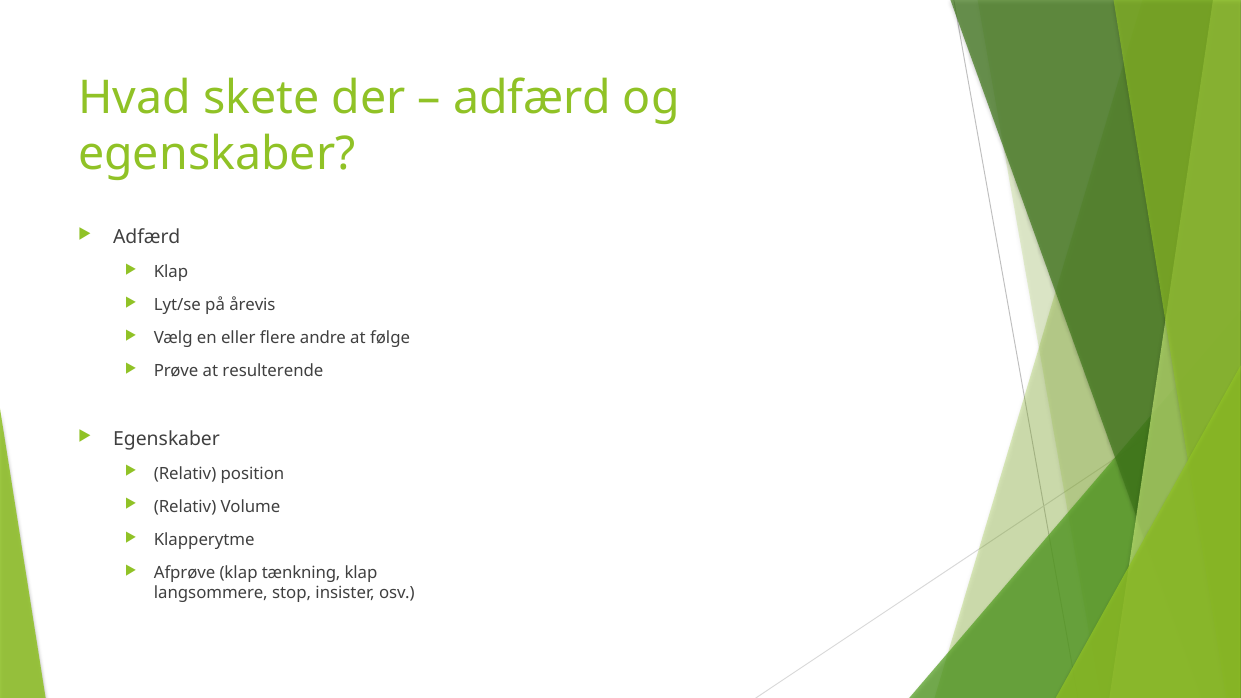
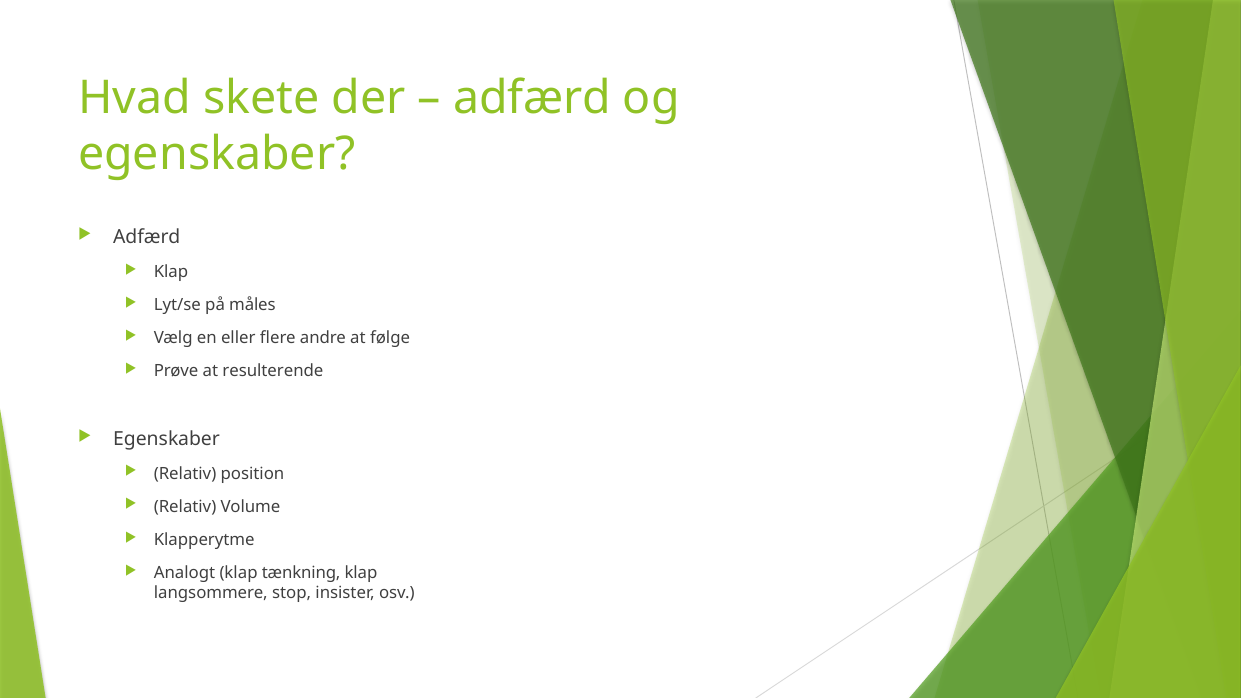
årevis: årevis -> måles
Afprøve: Afprøve -> Analogt
